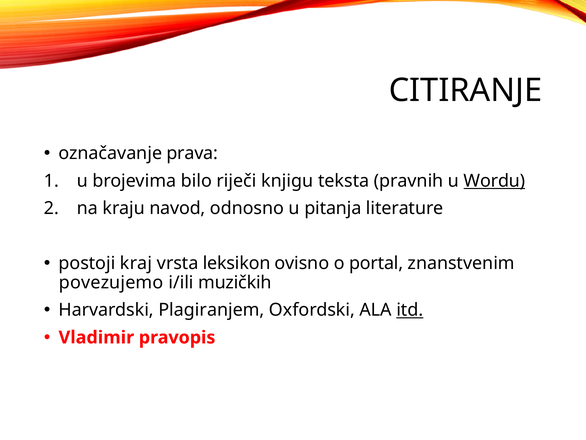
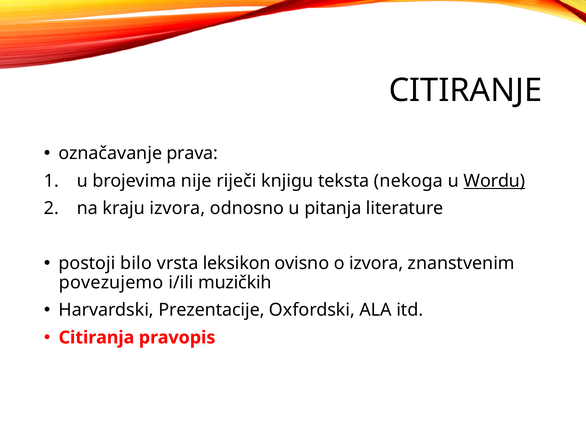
bilo: bilo -> nije
pravnih: pravnih -> nekoga
kraju navod: navod -> izvora
kraj: kraj -> bilo
o portal: portal -> izvora
Plagiranjem: Plagiranjem -> Prezentacije
itd underline: present -> none
Vladimir: Vladimir -> Citiranja
